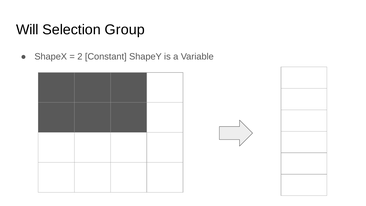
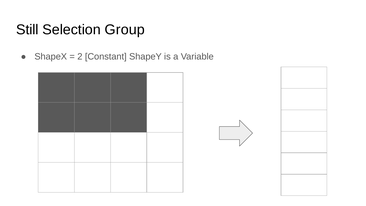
Will: Will -> Still
